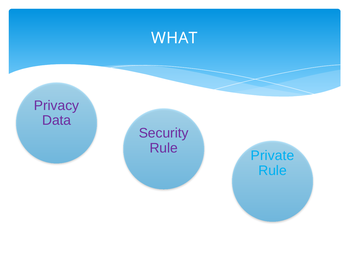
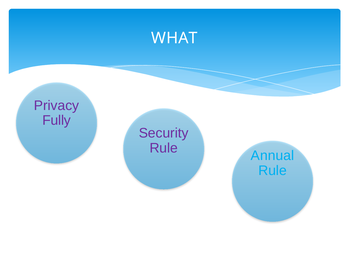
Data: Data -> Fully
Private: Private -> Annual
